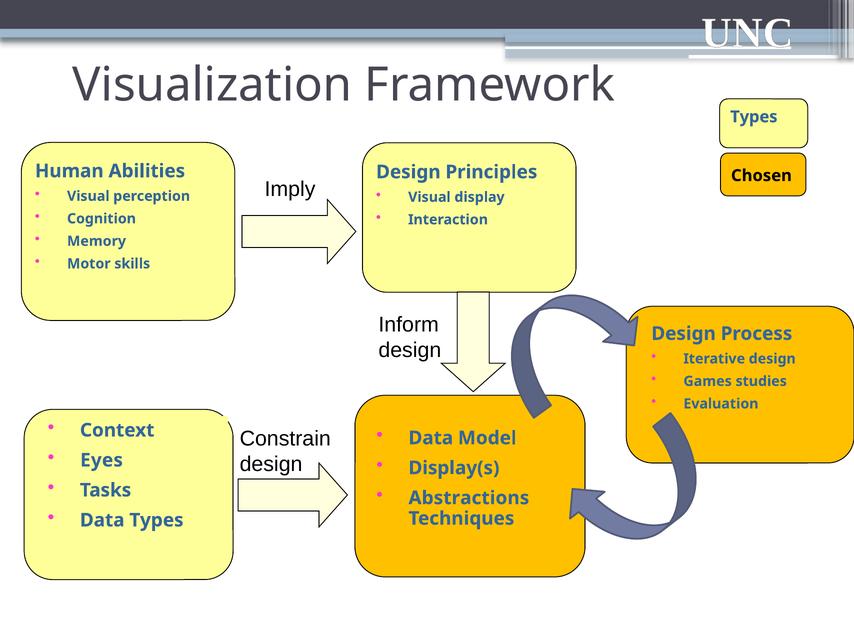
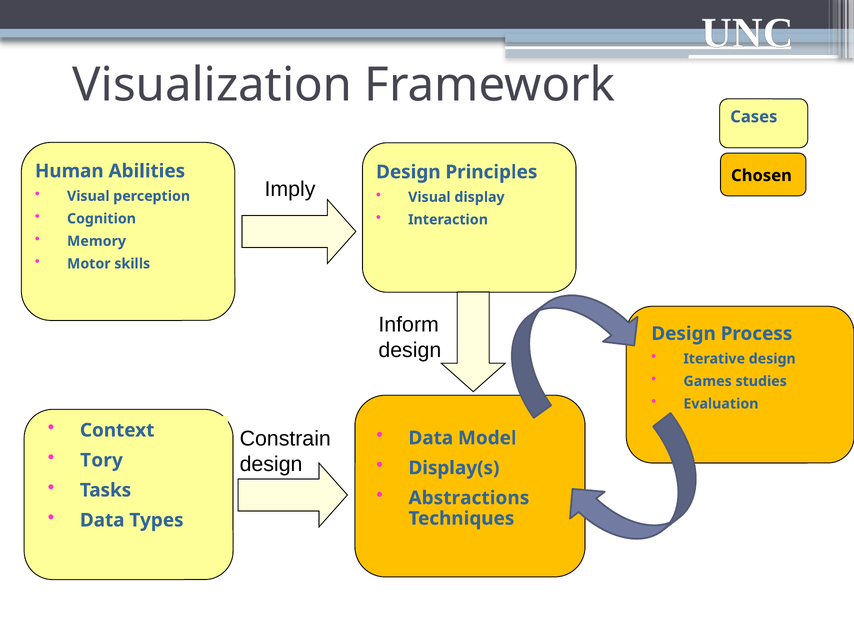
Types at (754, 117): Types -> Cases
Eyes: Eyes -> Tory
